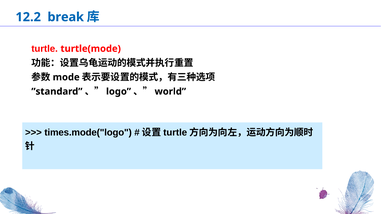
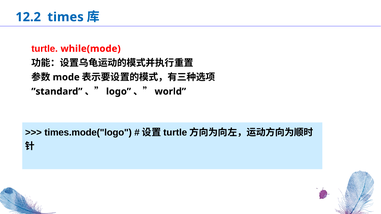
break: break -> times
turtle(mode: turtle(mode -> while(mode
